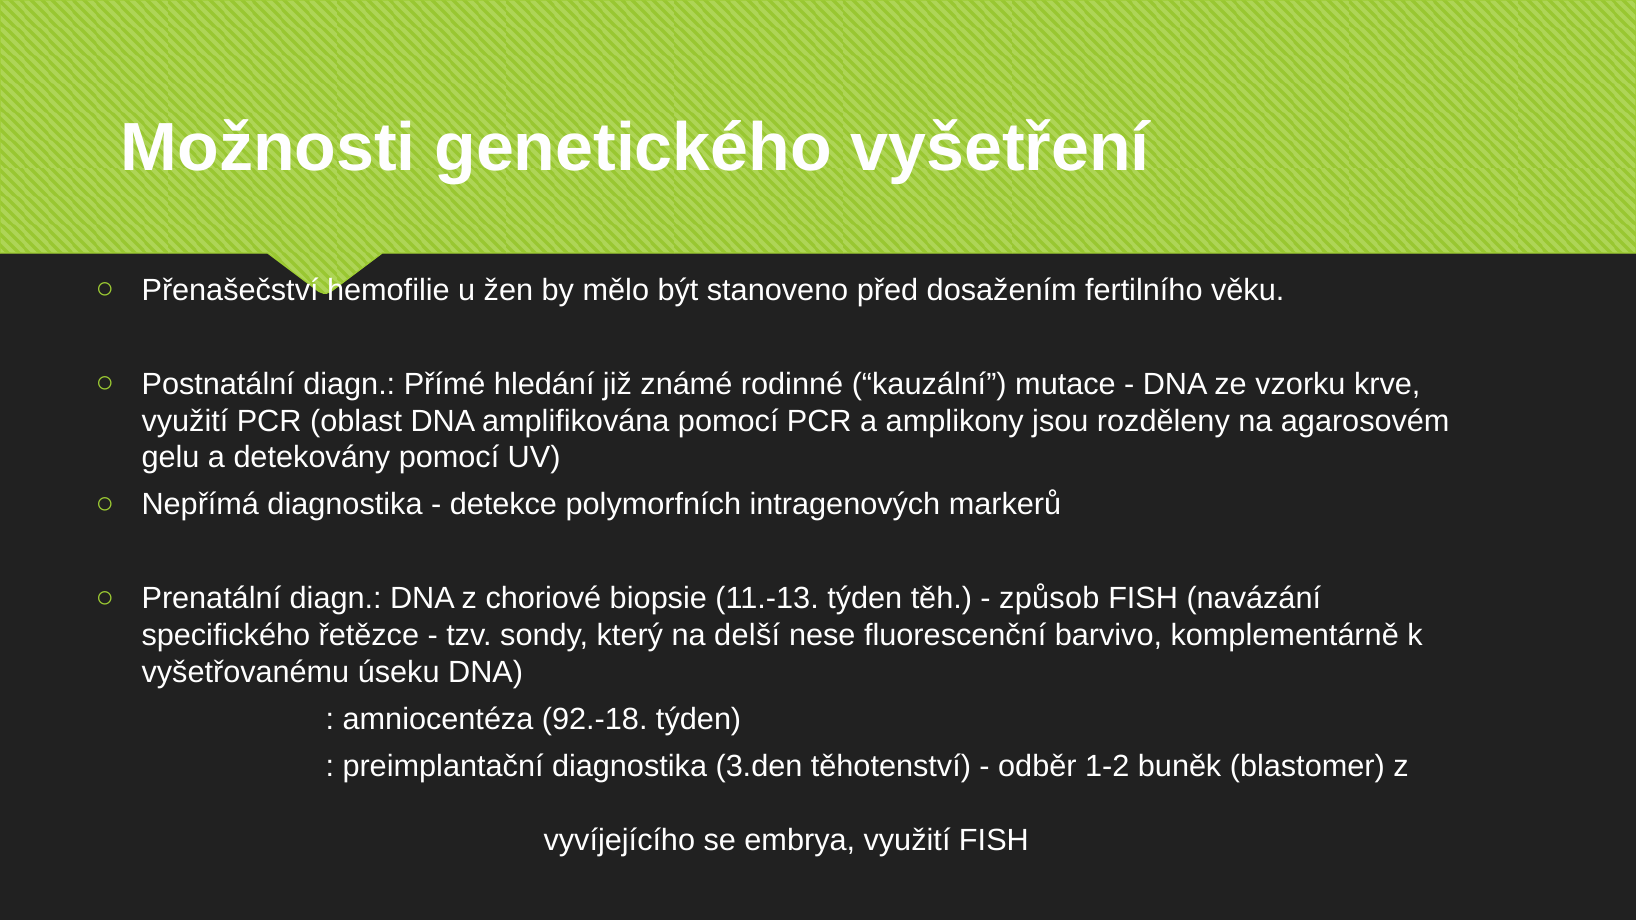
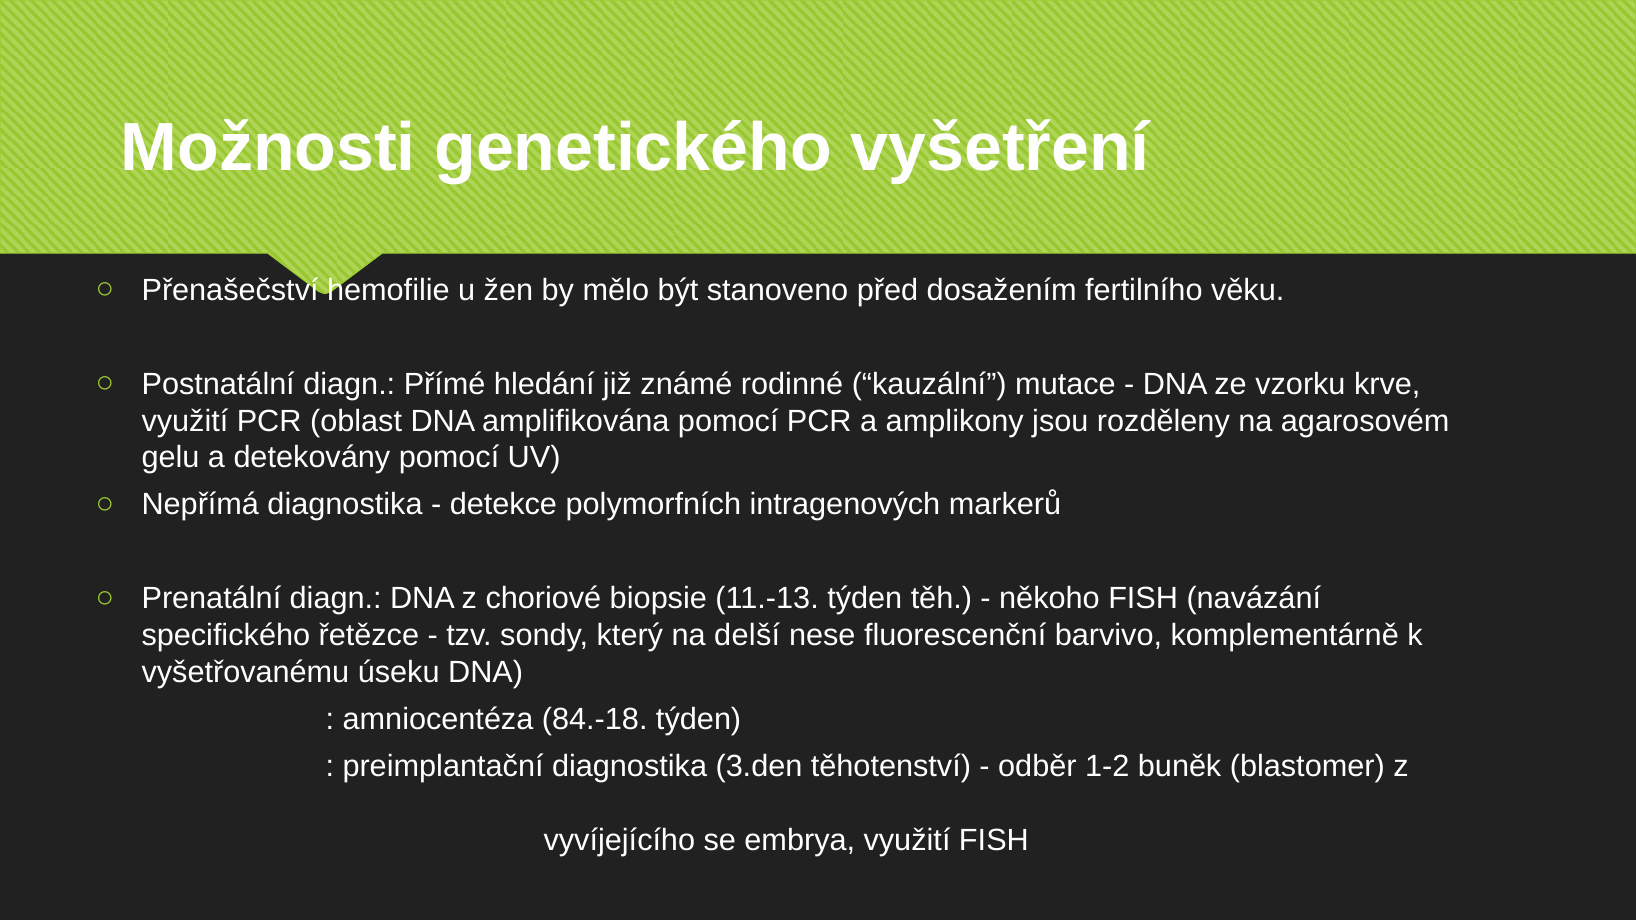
způsob: způsob -> někoho
92.-18: 92.-18 -> 84.-18
